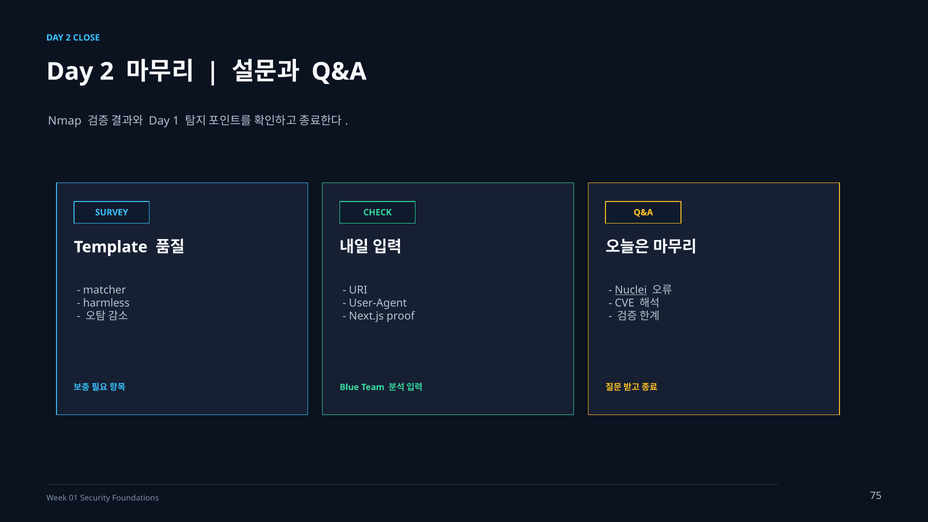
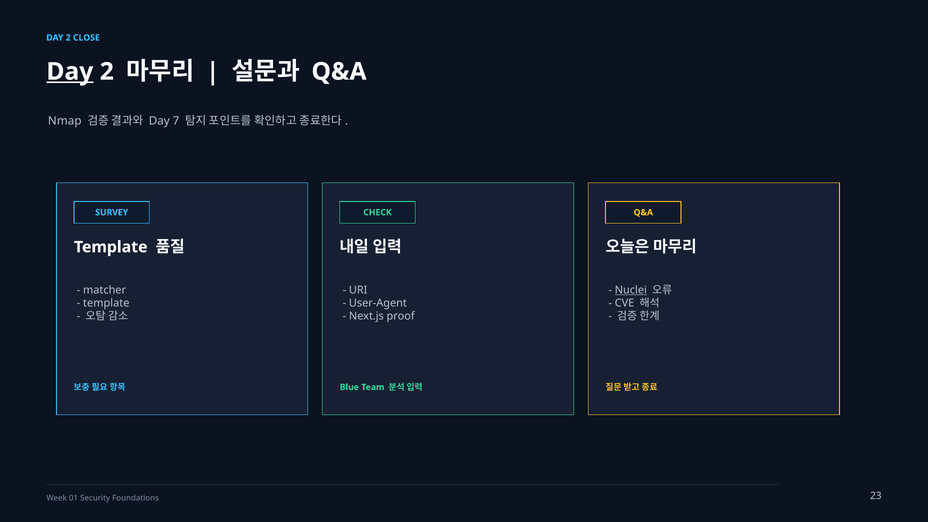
Day at (70, 72) underline: none -> present
1: 1 -> 7
harmless at (106, 303): harmless -> template
75: 75 -> 23
